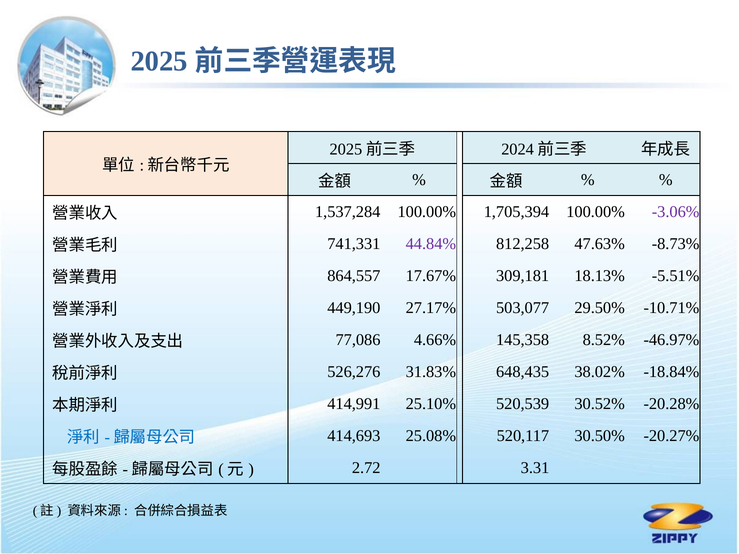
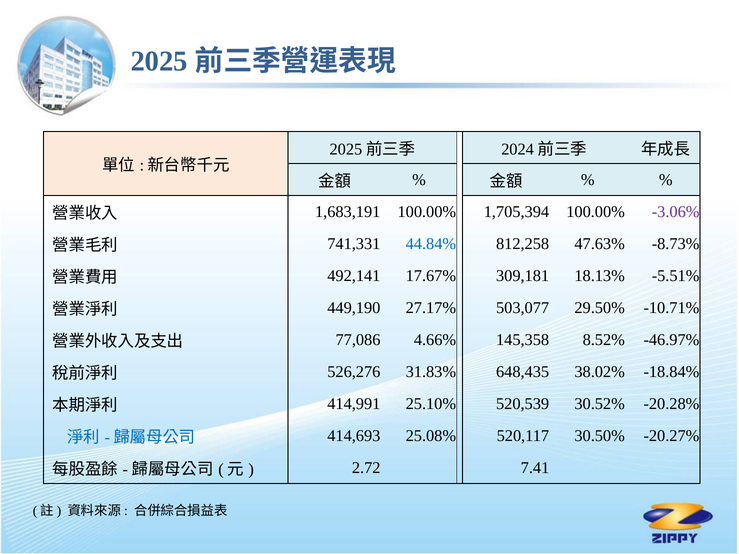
1,537,284: 1,537,284 -> 1,683,191
44.84% colour: purple -> blue
864,557: 864,557 -> 492,141
3.31: 3.31 -> 7.41
